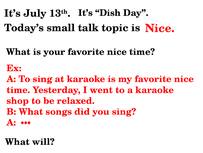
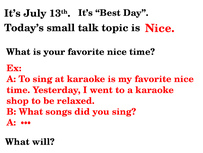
Dish: Dish -> Best
